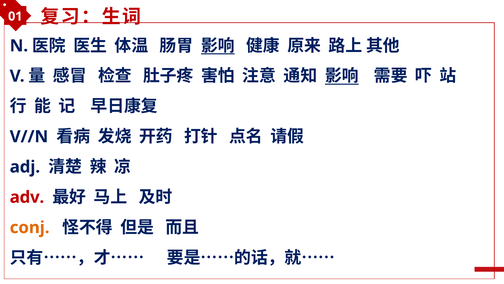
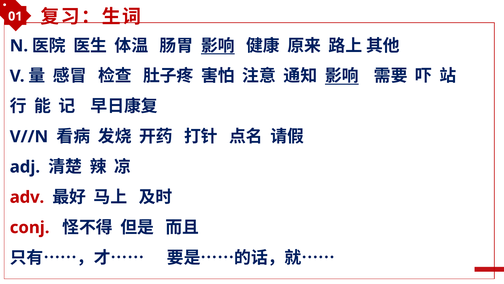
conj colour: orange -> red
